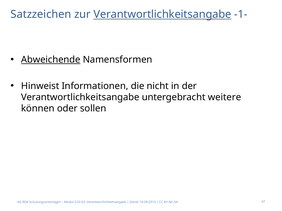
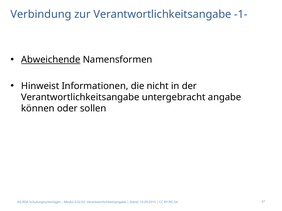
Satzzeichen: Satzzeichen -> Verbindung
Verantwortlichkeitsangabe at (162, 14) underline: present -> none
weitere: weitere -> angabe
